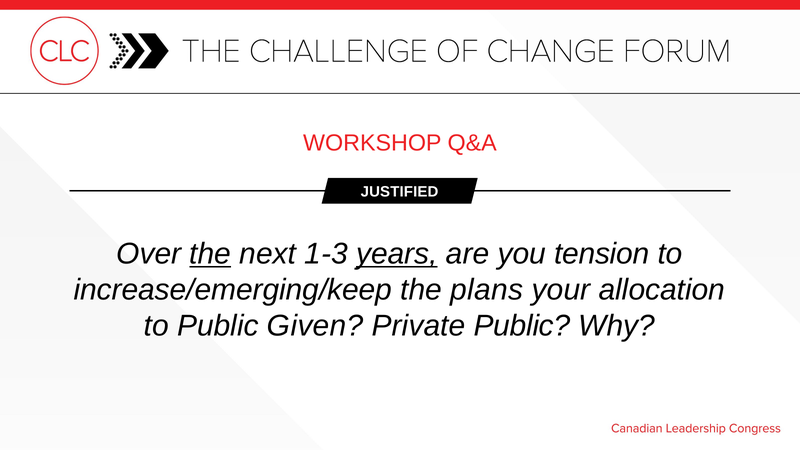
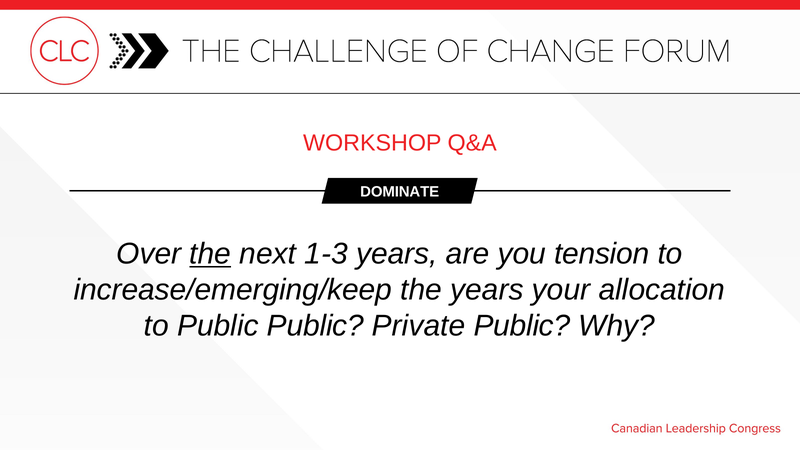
JUSTIFIED: JUSTIFIED -> DOMINATE
years at (397, 254) underline: present -> none
the plans: plans -> years
Public Given: Given -> Public
